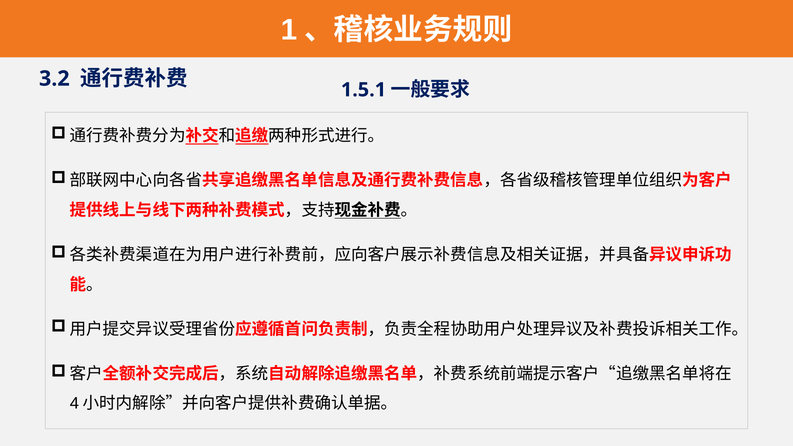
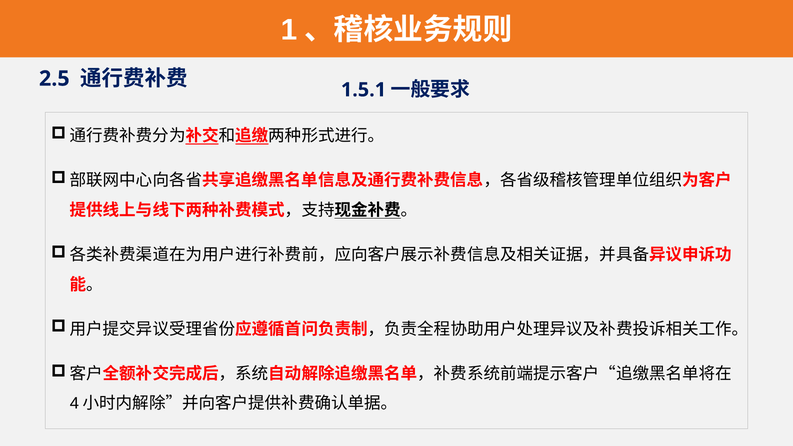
3.2: 3.2 -> 2.5
